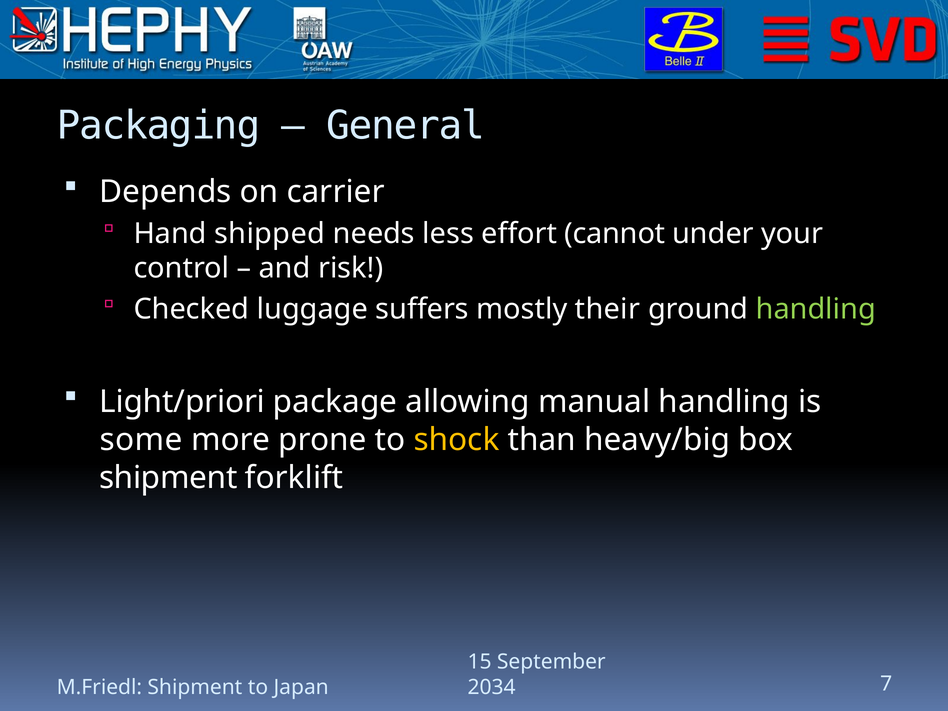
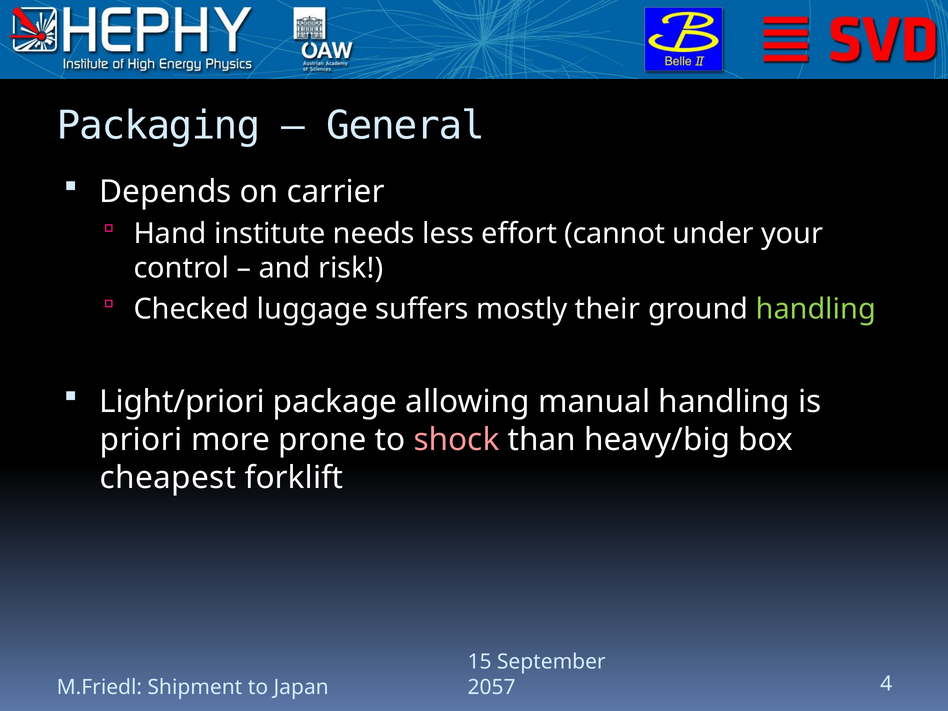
shipped: shipped -> institute
some: some -> priori
shock colour: yellow -> pink
shipment at (168, 478): shipment -> cheapest
2034: 2034 -> 2057
7: 7 -> 4
